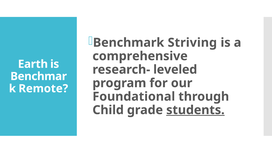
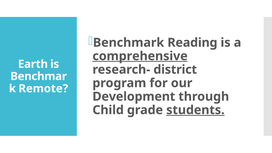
Striving: Striving -> Reading
comprehensive underline: none -> present
leveled: leveled -> district
Foundational: Foundational -> Development
